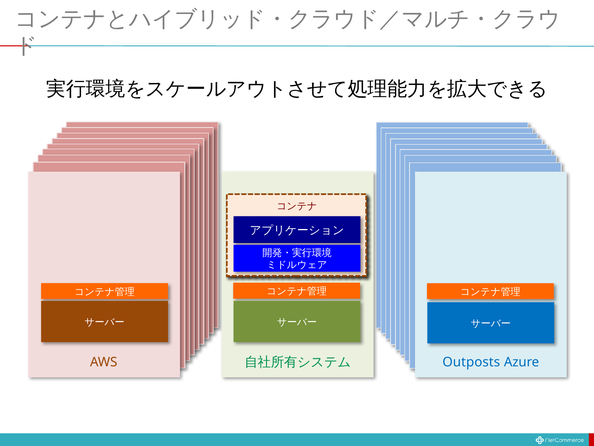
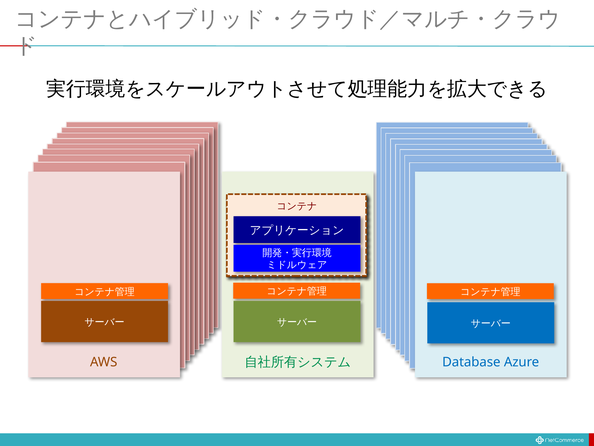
Outposts: Outposts -> Database
